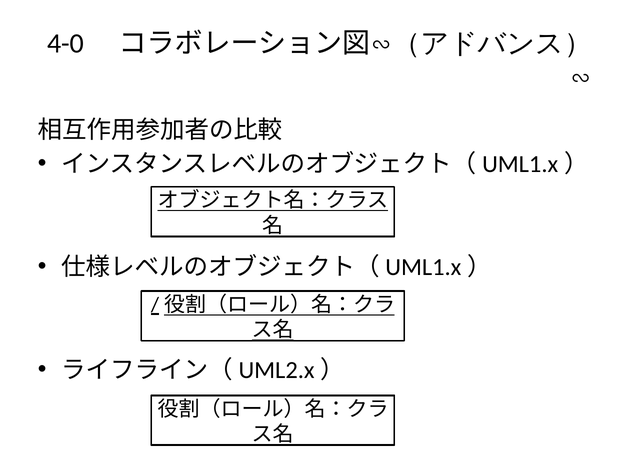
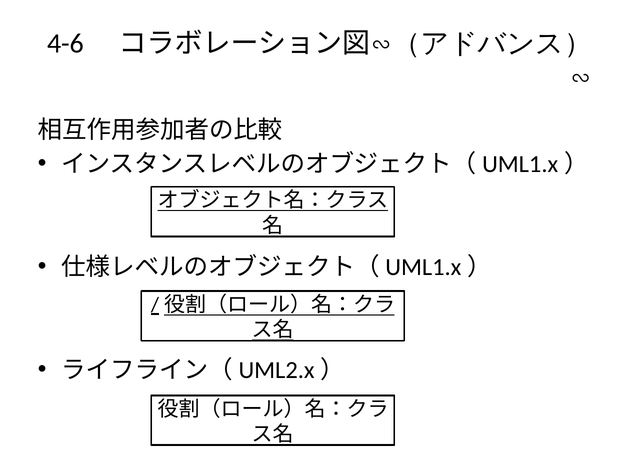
4-0: 4-0 -> 4-6
